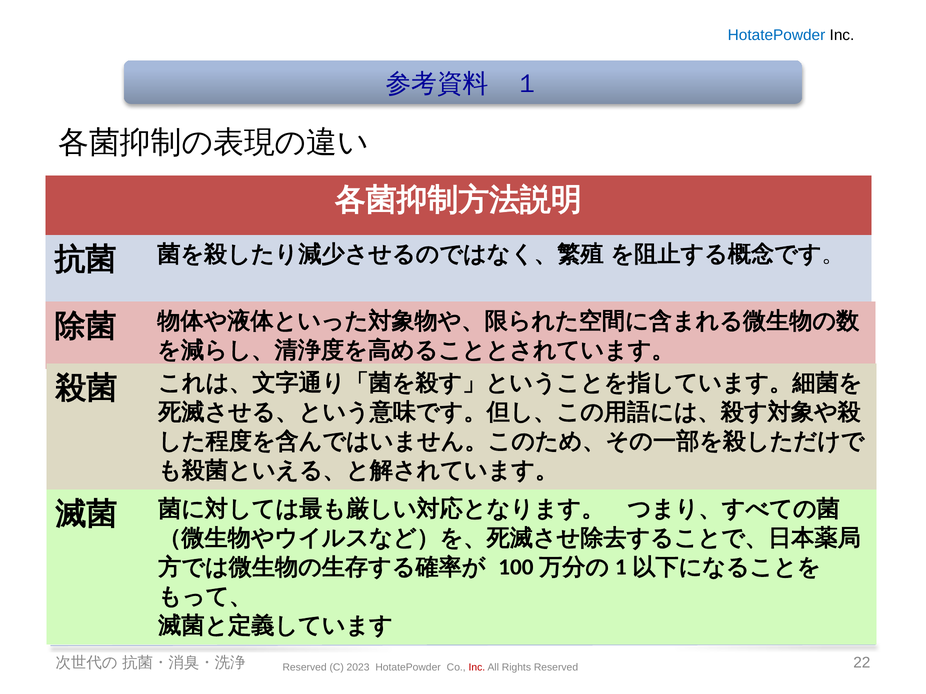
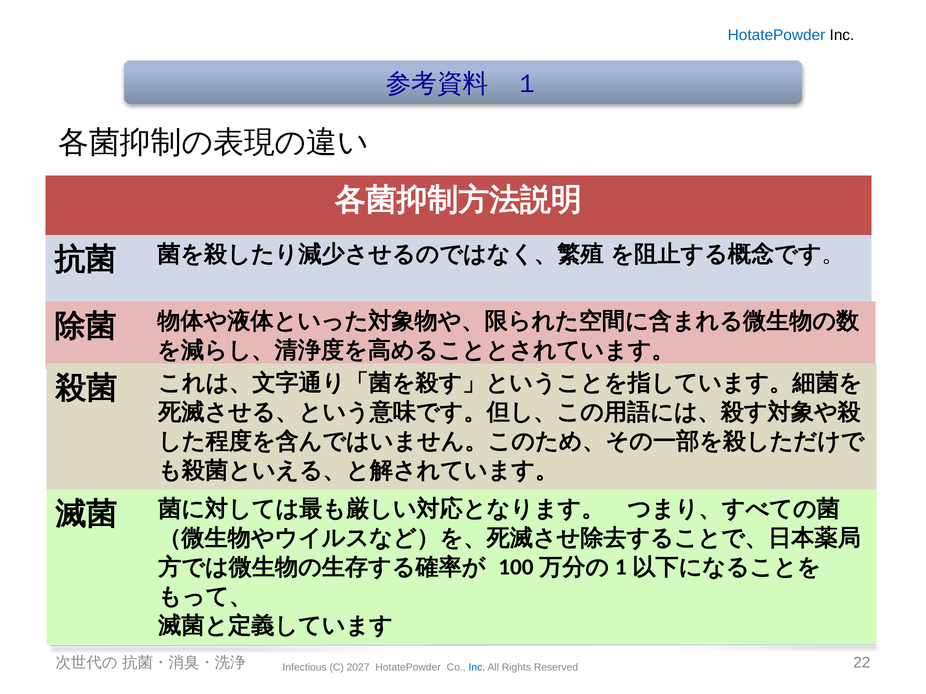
Reserved at (305, 668): Reserved -> Infectious
2023: 2023 -> 2027
Inc at (477, 668) colour: red -> blue
